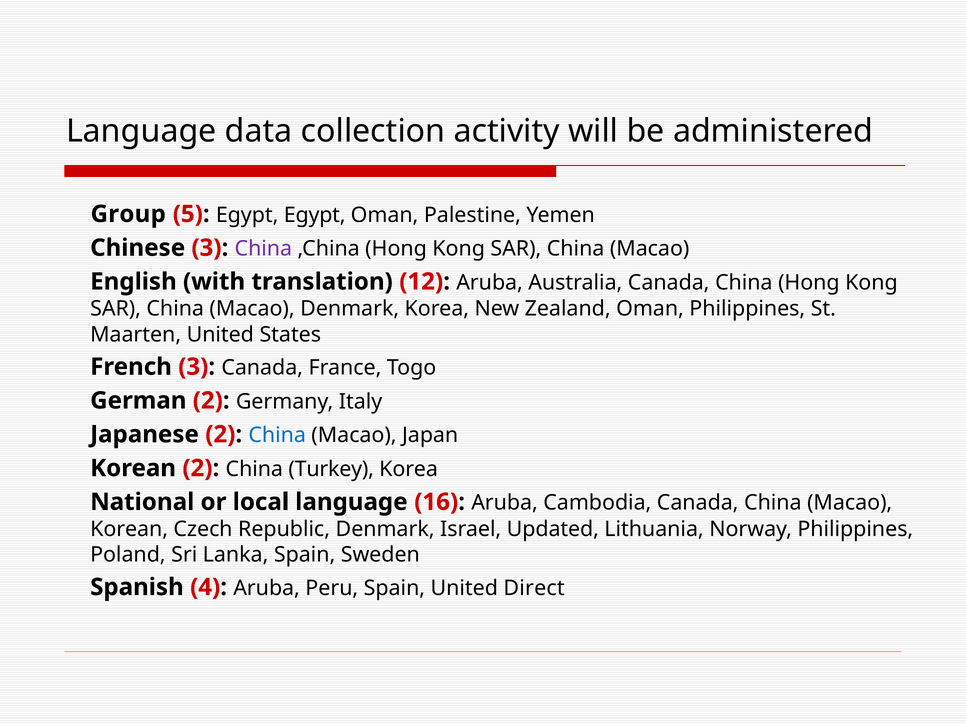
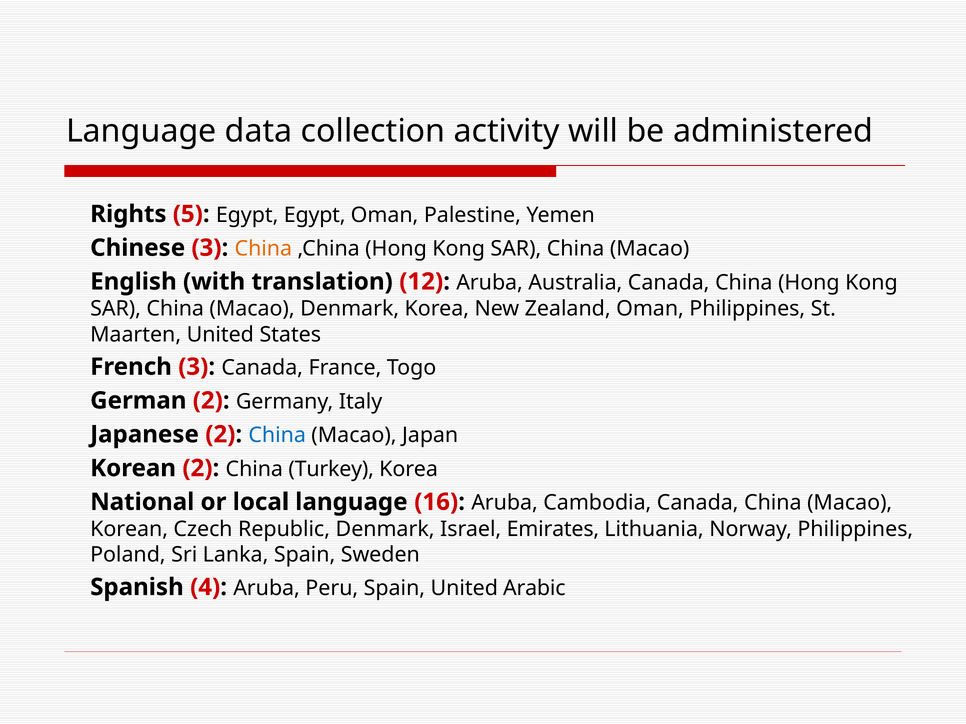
Group: Group -> Rights
China at (263, 249) colour: purple -> orange
Updated: Updated -> Emirates
Direct: Direct -> Arabic
